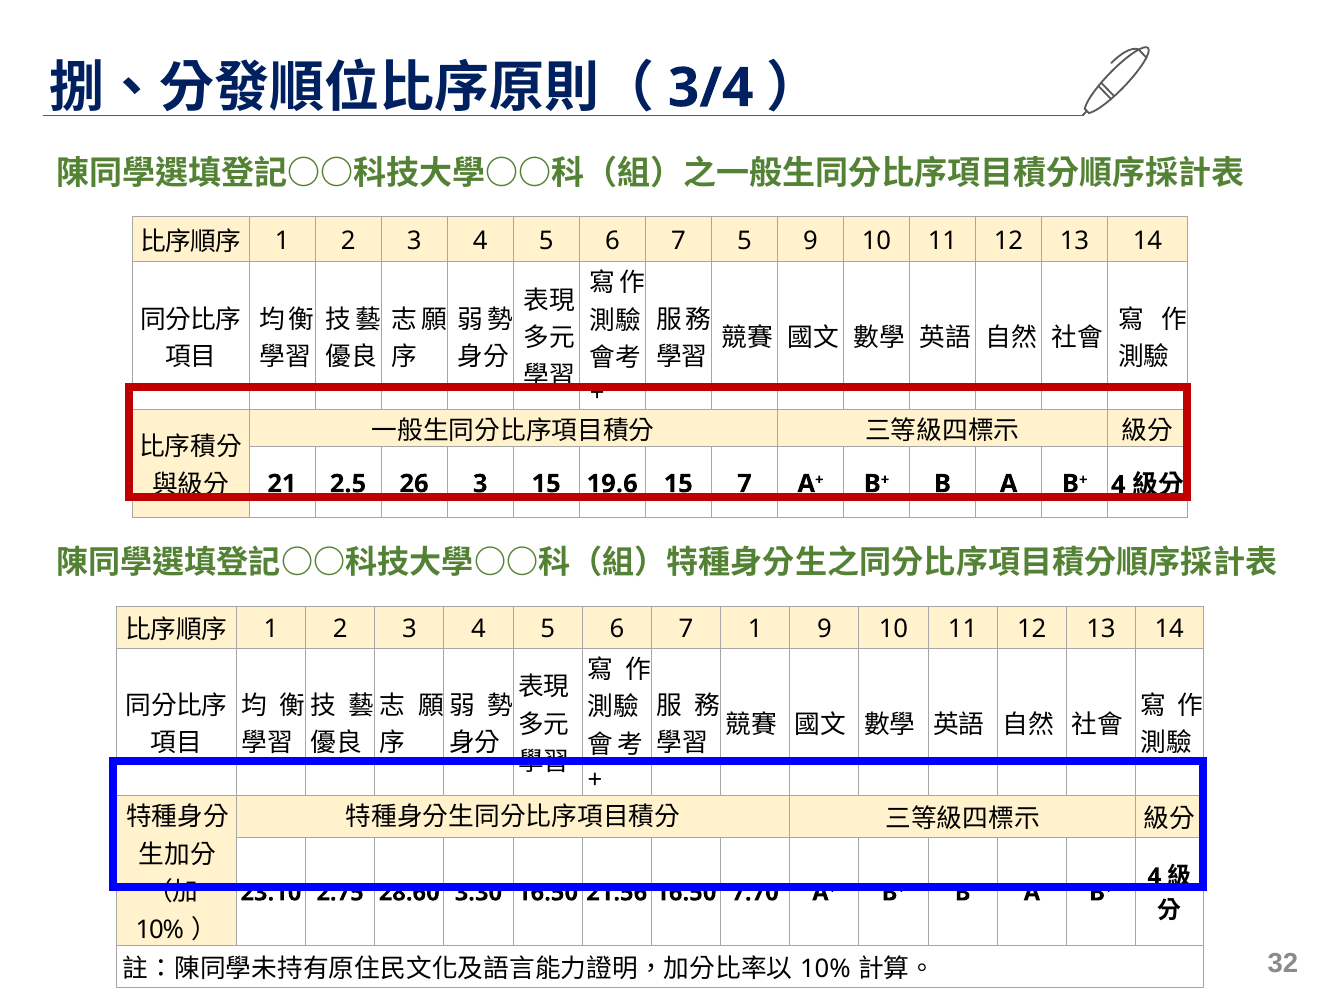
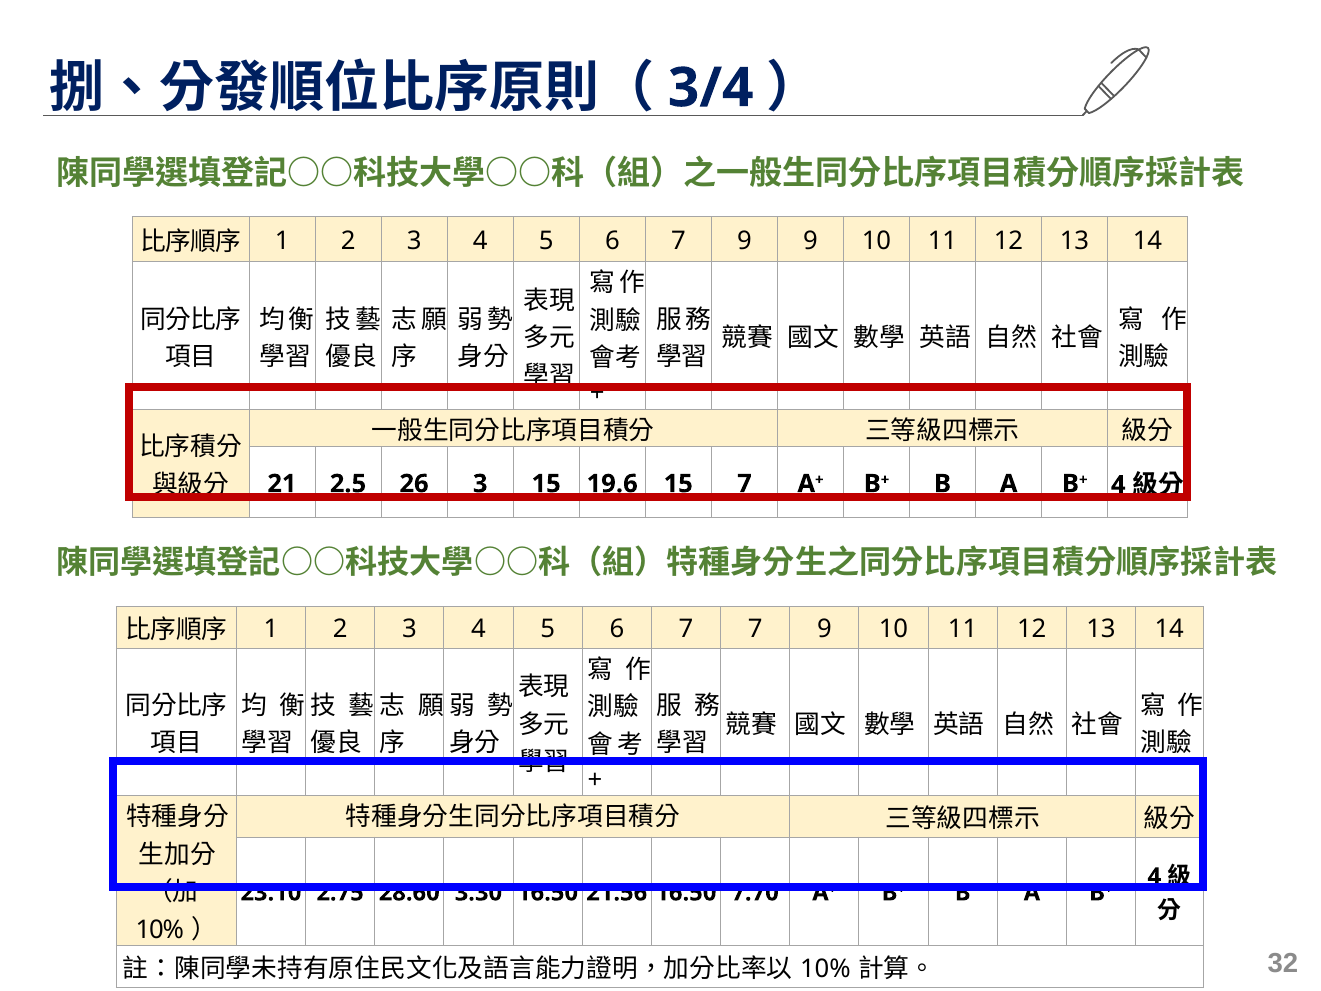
6 7 5: 5 -> 9
7 1: 1 -> 7
